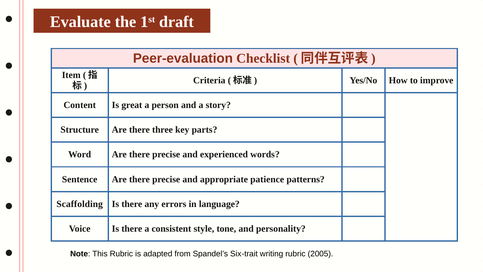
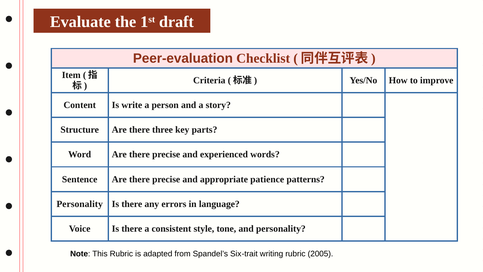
great: great -> write
Scaffolding at (80, 204): Scaffolding -> Personality
